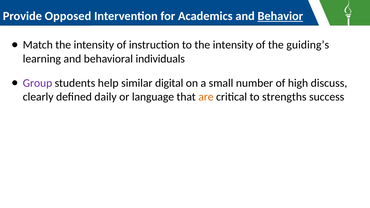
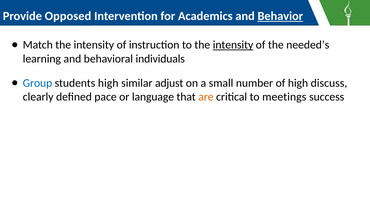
intensity at (233, 45) underline: none -> present
guiding’s: guiding’s -> needed’s
Group colour: purple -> blue
students help: help -> high
digital: digital -> adjust
daily: daily -> pace
strengths: strengths -> meetings
